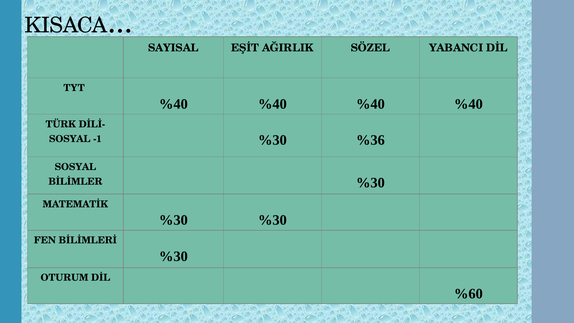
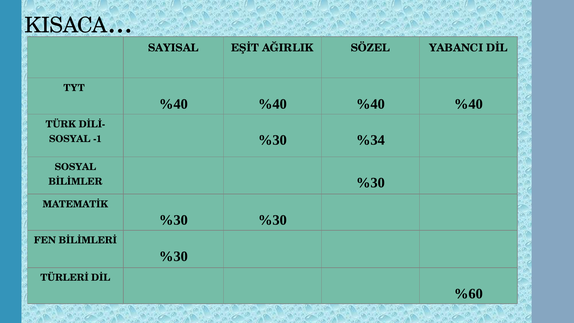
%36: %36 -> %34
OTURUM: OTURUM -> TÜRLERİ
